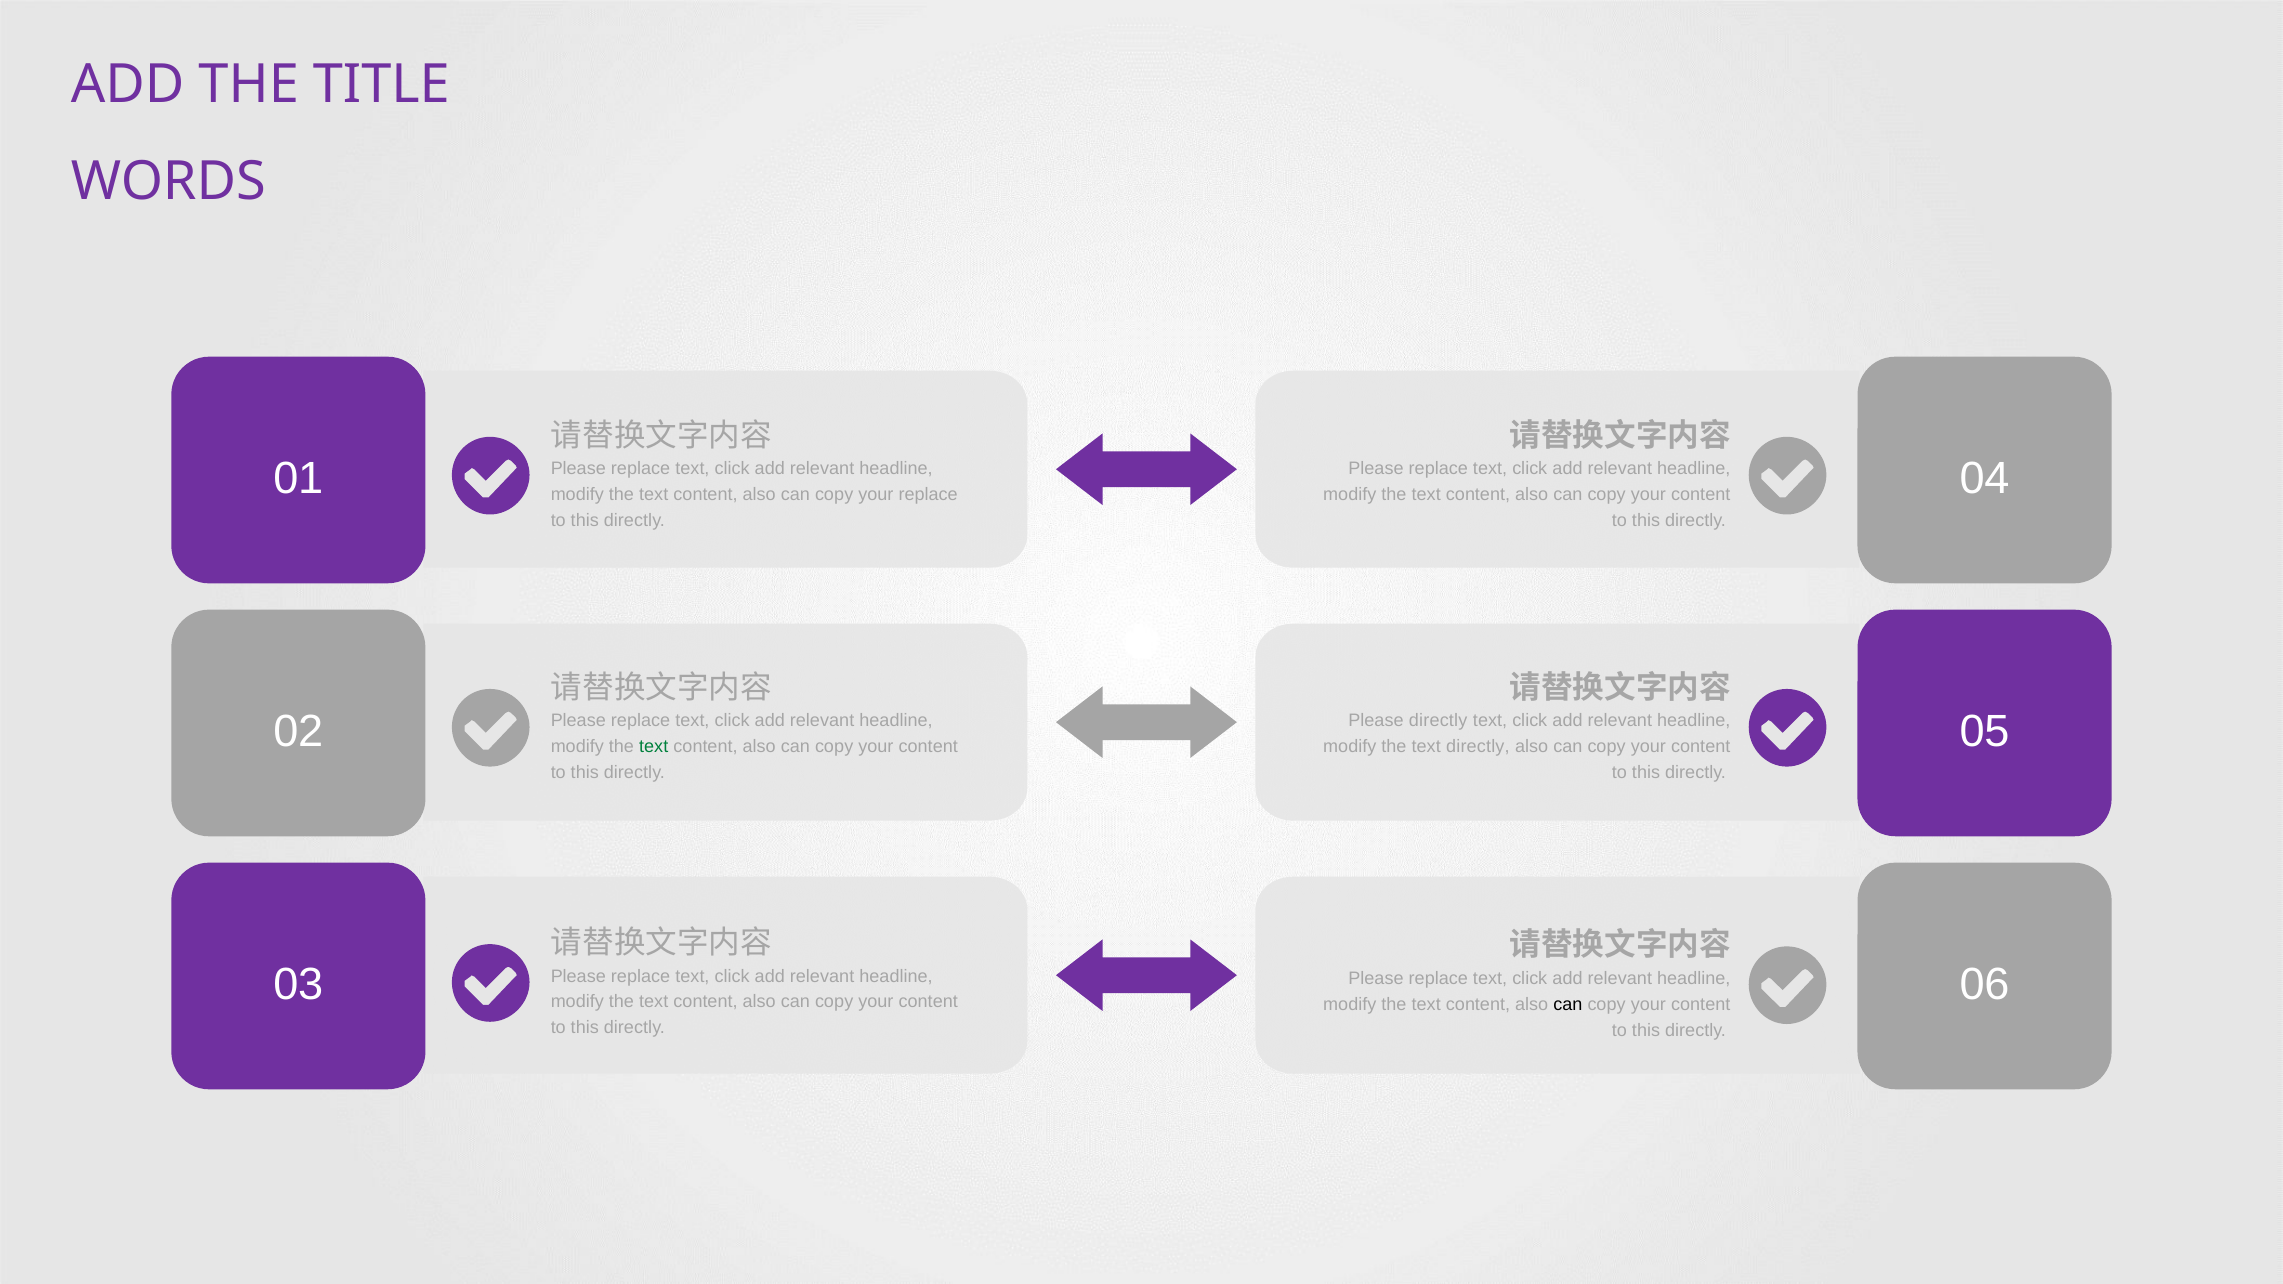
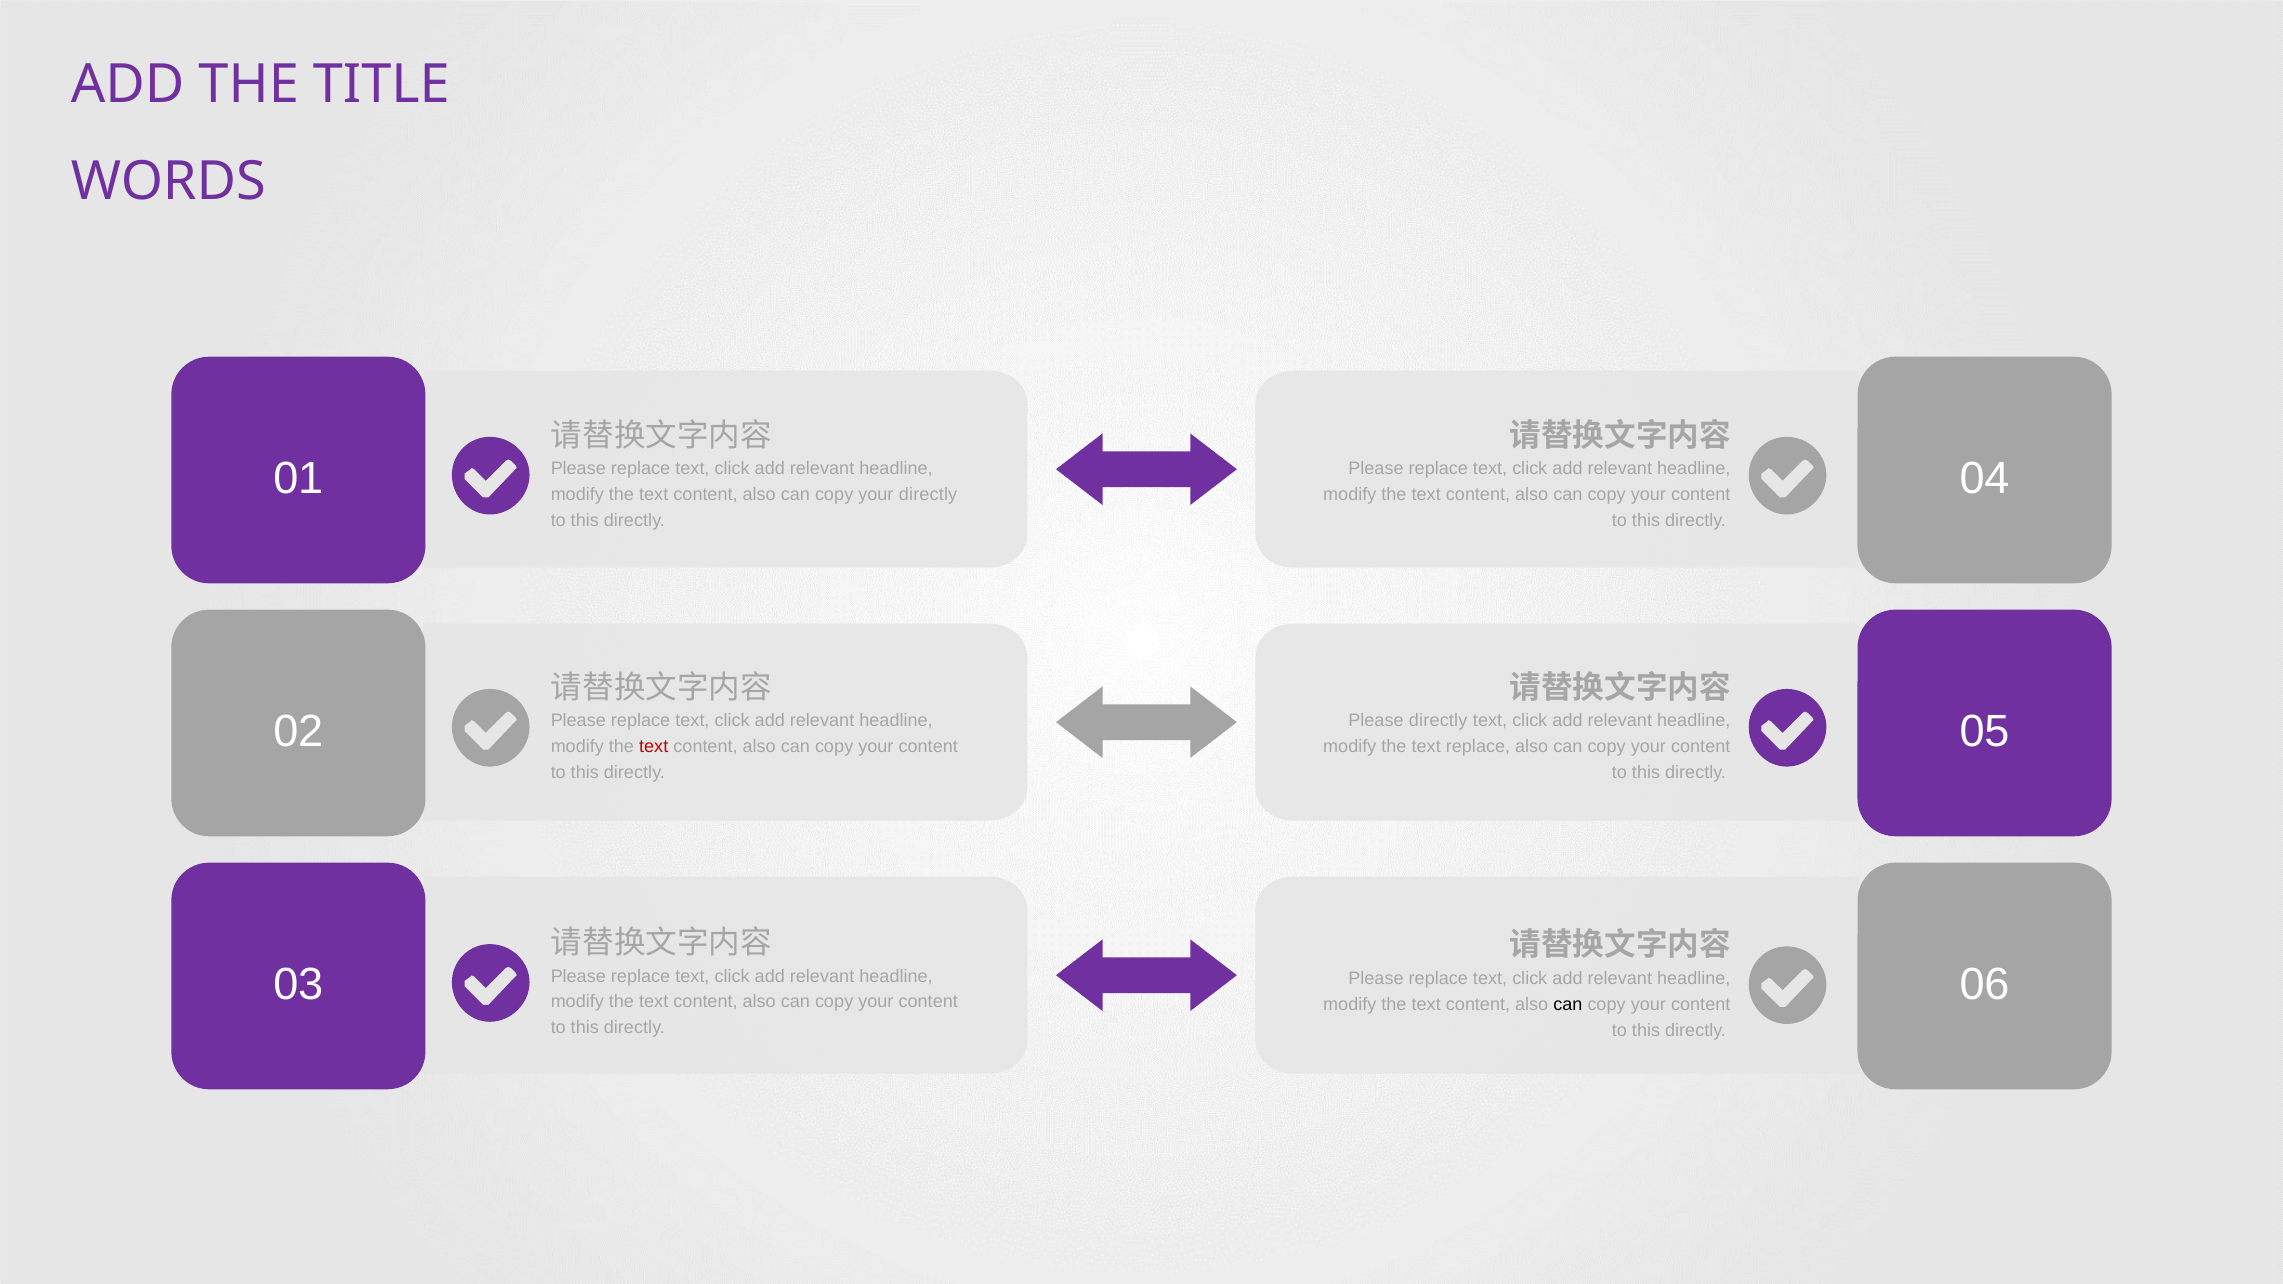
your replace: replace -> directly
text at (654, 747) colour: green -> red
text directly: directly -> replace
